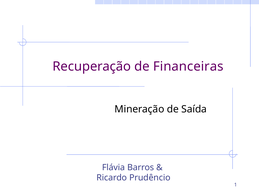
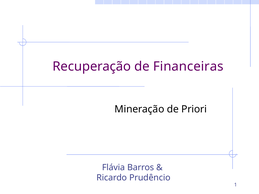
Saída: Saída -> Priori
